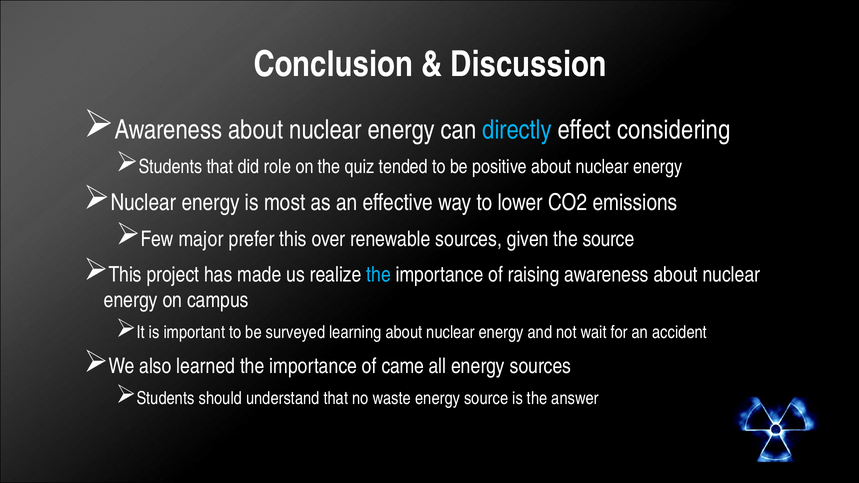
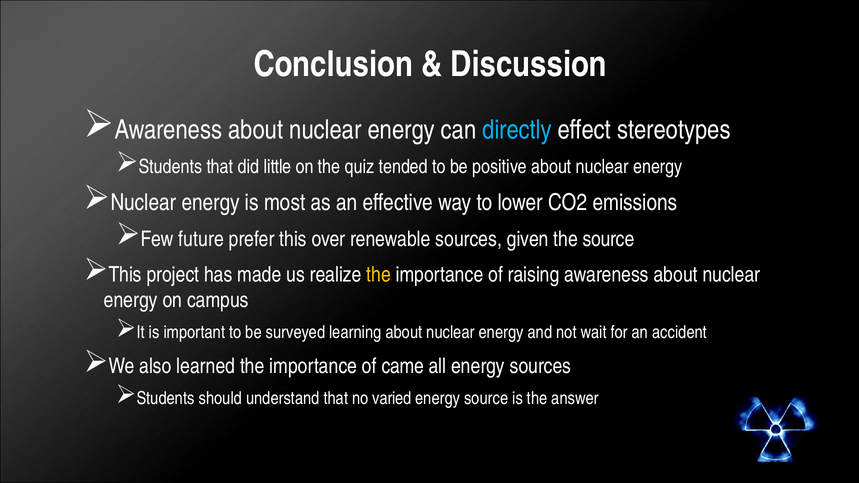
considering: considering -> stereotypes
role: role -> little
major: major -> future
the at (379, 275) colour: light blue -> yellow
waste: waste -> varied
